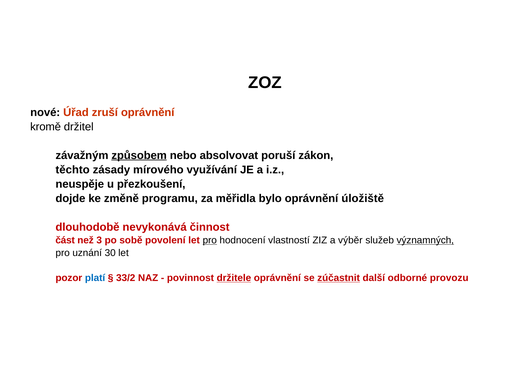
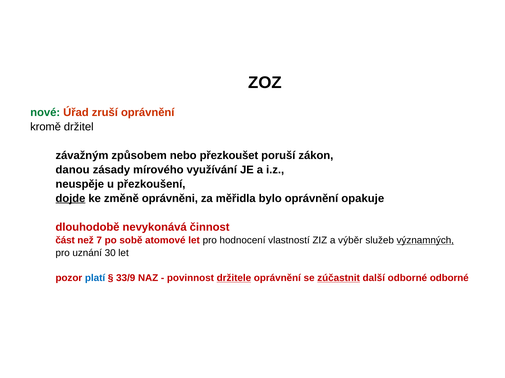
nové colour: black -> green
způsobem underline: present -> none
absolvovat: absolvovat -> přezkoušet
těchto: těchto -> danou
dojde underline: none -> present
programu: programu -> oprávněni
úložiště: úložiště -> opakuje
3: 3 -> 7
povolení: povolení -> atomové
pro at (210, 241) underline: present -> none
33/2: 33/2 -> 33/9
odborné provozu: provozu -> odborné
